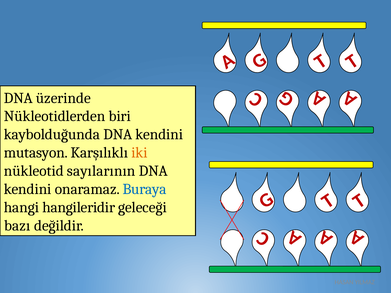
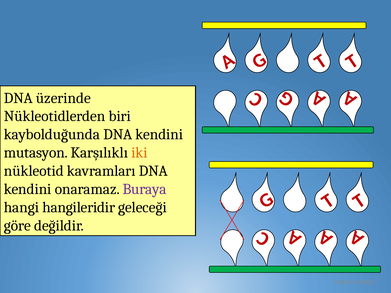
sayılarının: sayılarının -> kavramları
Buraya colour: blue -> purple
bazı: bazı -> göre
